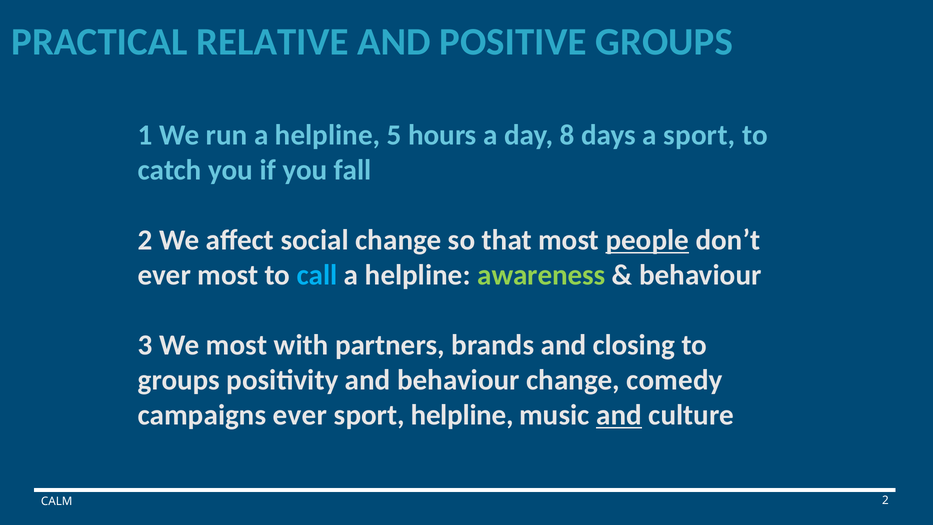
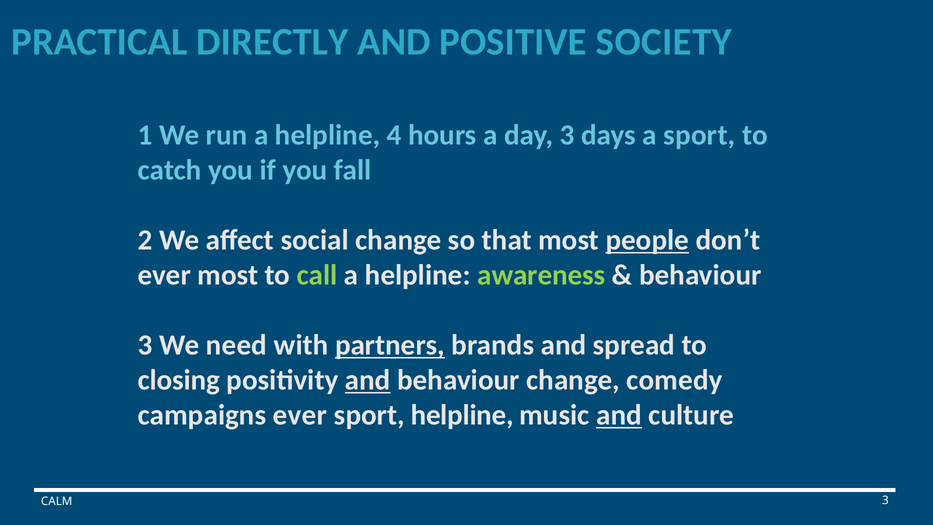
RELATIVE: RELATIVE -> DIRECTLY
POSITIVE GROUPS: GROUPS -> SOCIETY
5: 5 -> 4
day 8: 8 -> 3
call colour: light blue -> light green
We most: most -> need
partners underline: none -> present
closing: closing -> spread
groups at (179, 380): groups -> closing
and at (368, 380) underline: none -> present
CALM 2: 2 -> 3
